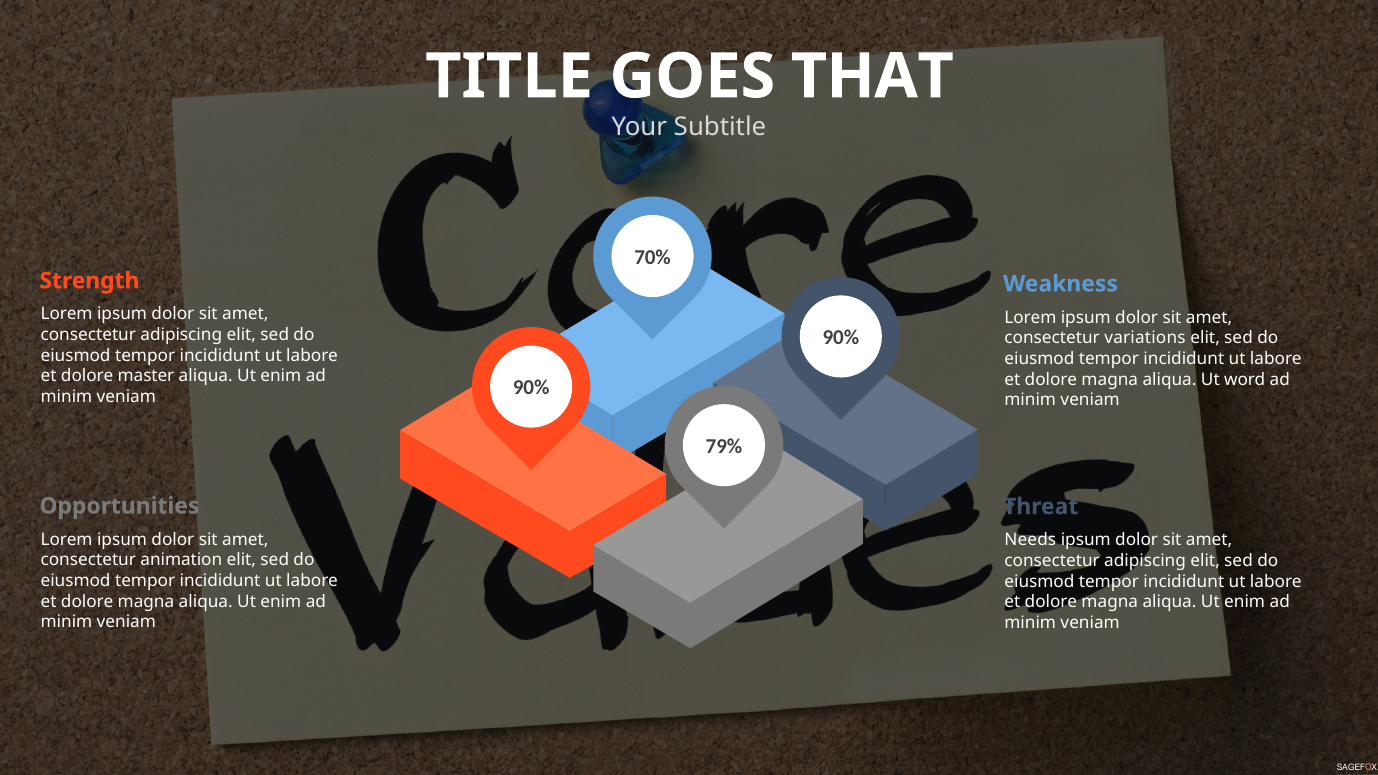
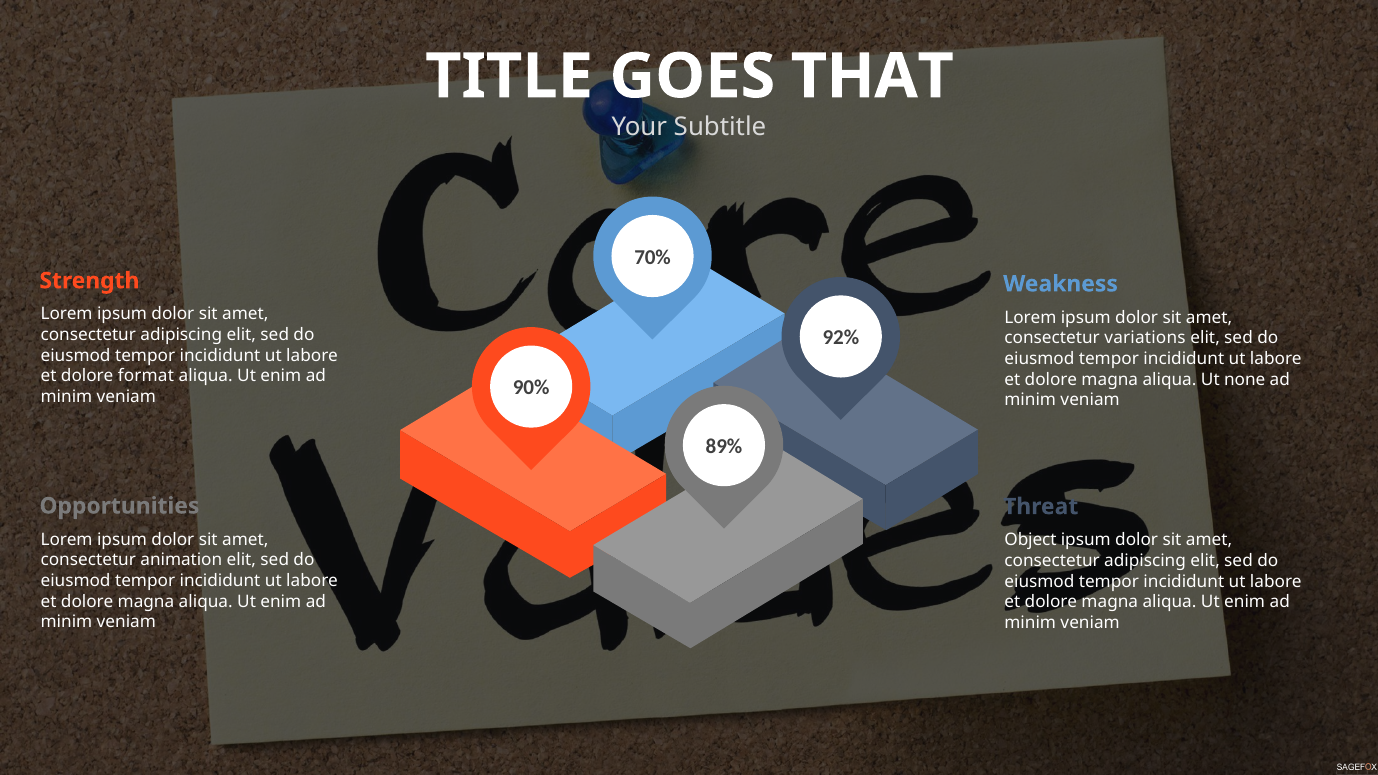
90% at (841, 338): 90% -> 92%
master: master -> format
word: word -> none
79%: 79% -> 89%
Needs: Needs -> Object
